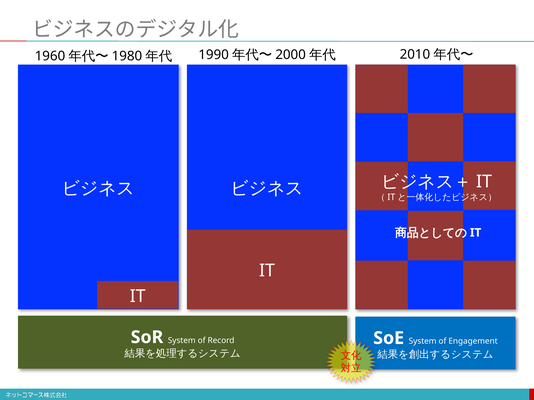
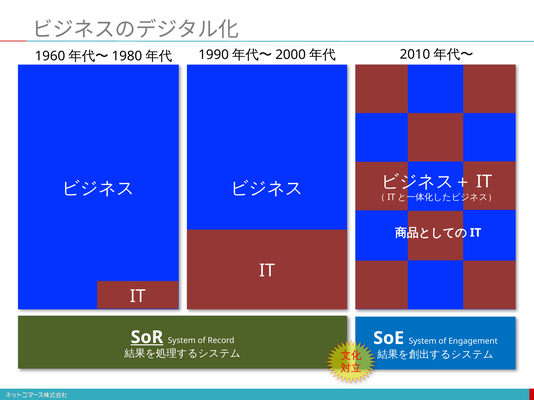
SoR underline: none -> present
